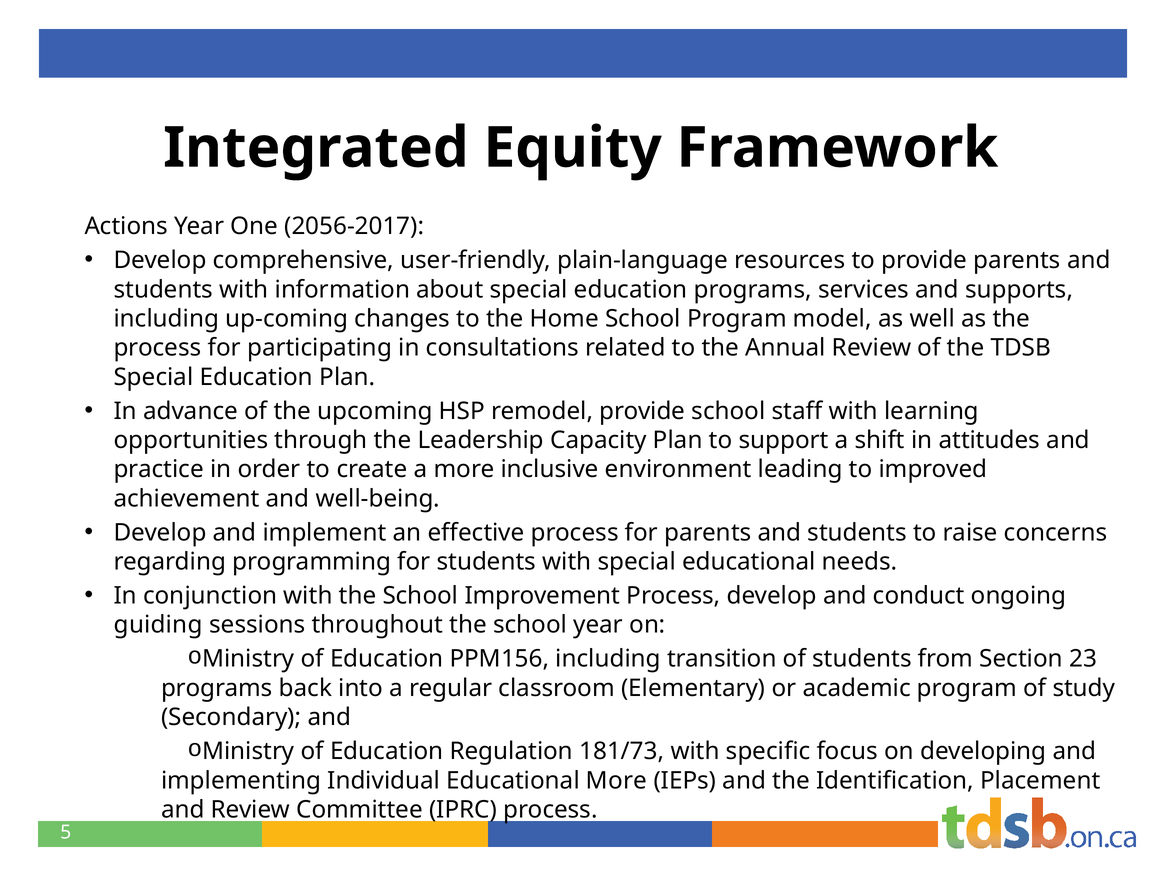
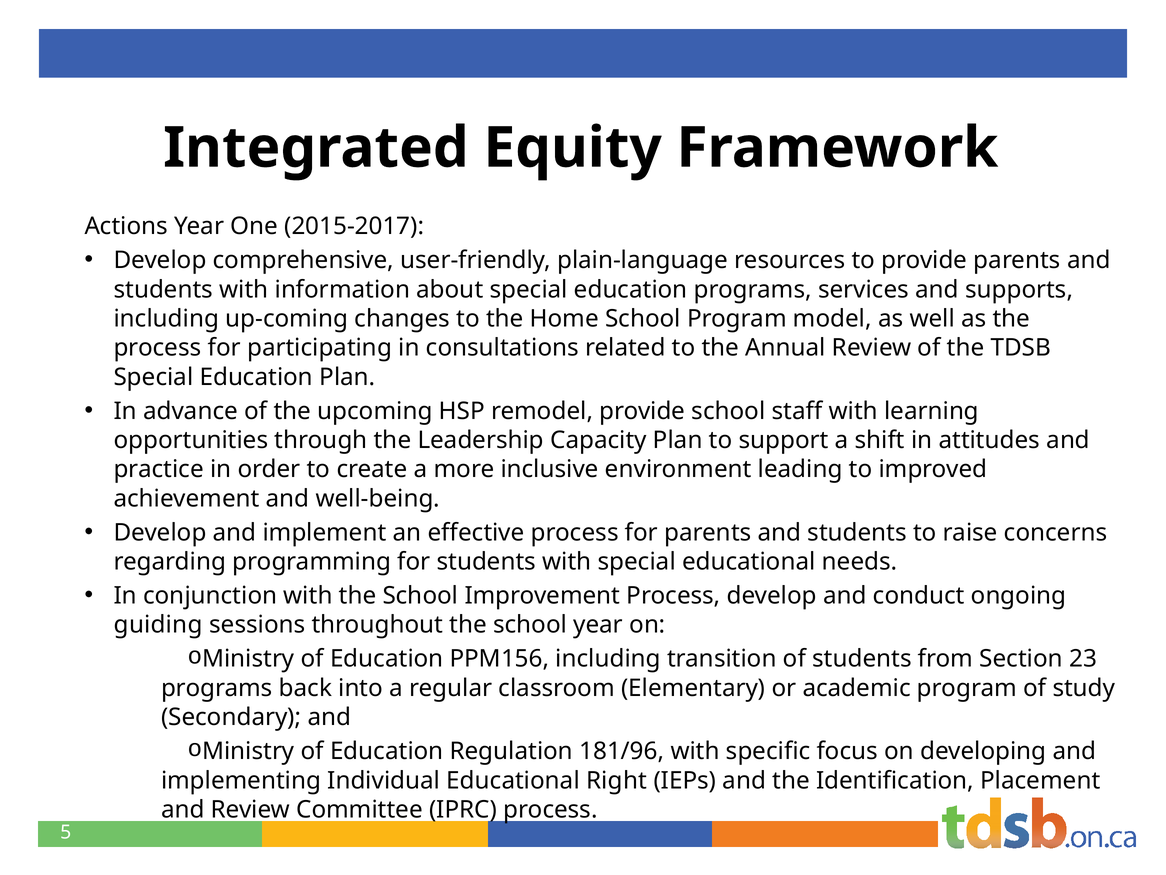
2056-2017: 2056-2017 -> 2015-2017
181/73: 181/73 -> 181/96
Educational More: More -> Right
